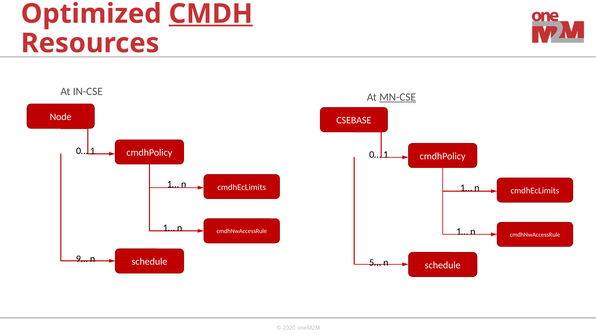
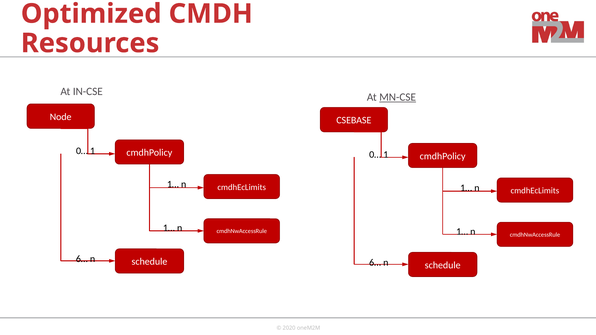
CMDH underline: present -> none
9… at (82, 259): 9… -> 6…
5… at (375, 263): 5… -> 6…
